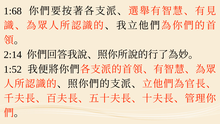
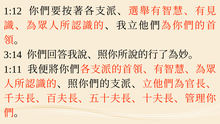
1:68: 1:68 -> 1:12
2:14: 2:14 -> 3:14
1:52: 1:52 -> 1:11
